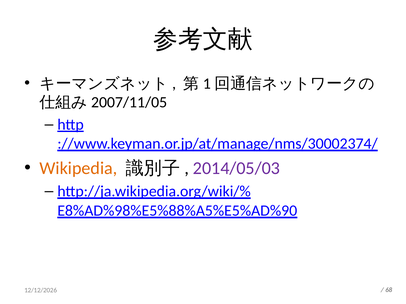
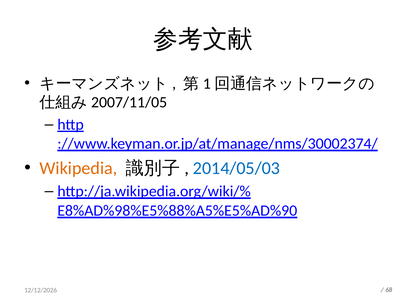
2014/05/03 colour: purple -> blue
